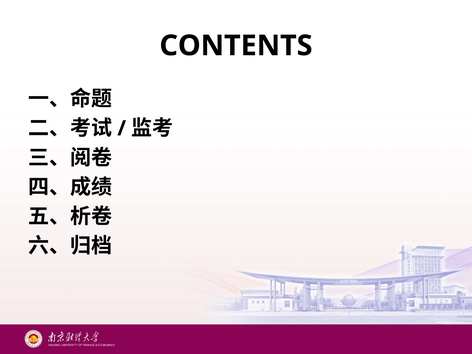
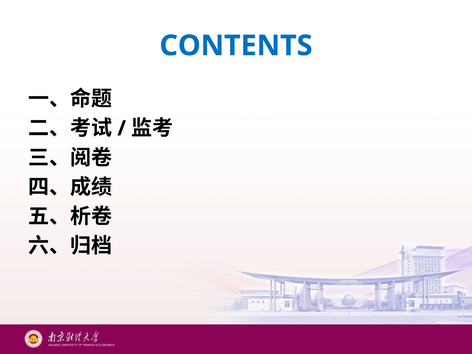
CONTENTS colour: black -> blue
